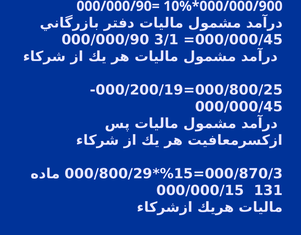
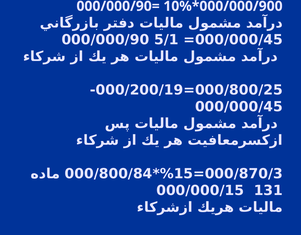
3/1: 3/1 -> 5/1
000/800/29: 000/800/29 -> 000/800/84
